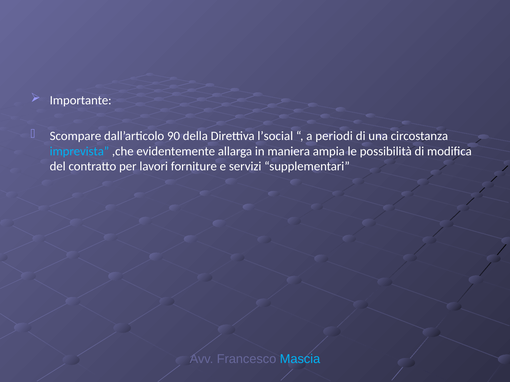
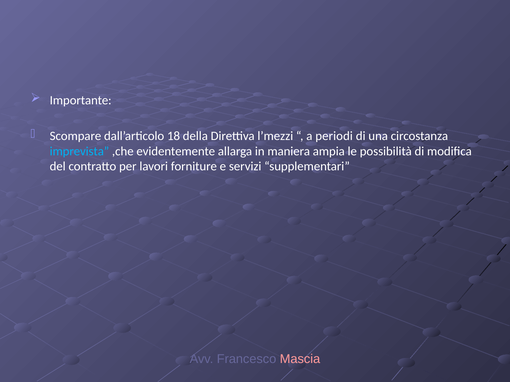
90: 90 -> 18
l’social: l’social -> l’mezzi
Mascia colour: light blue -> pink
